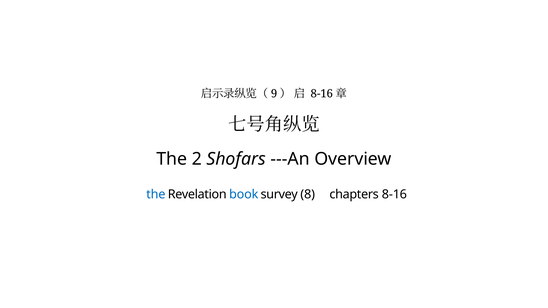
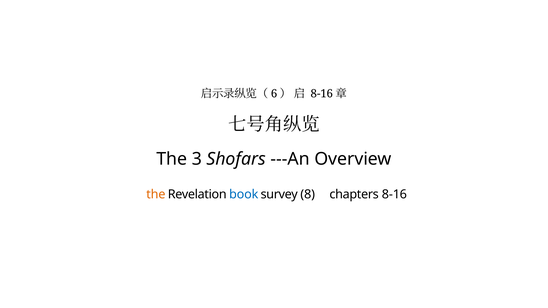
9: 9 -> 6
2: 2 -> 3
the at (156, 194) colour: blue -> orange
